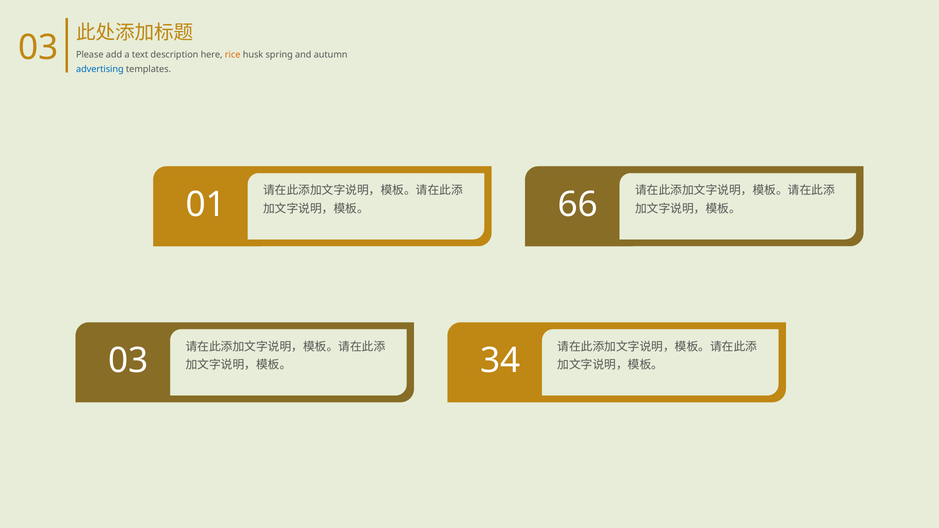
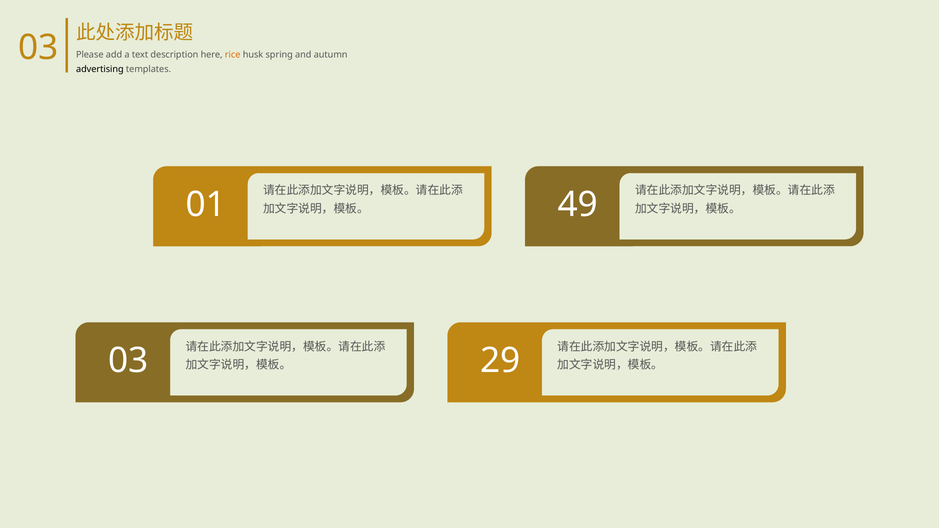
advertising colour: blue -> black
66: 66 -> 49
34: 34 -> 29
